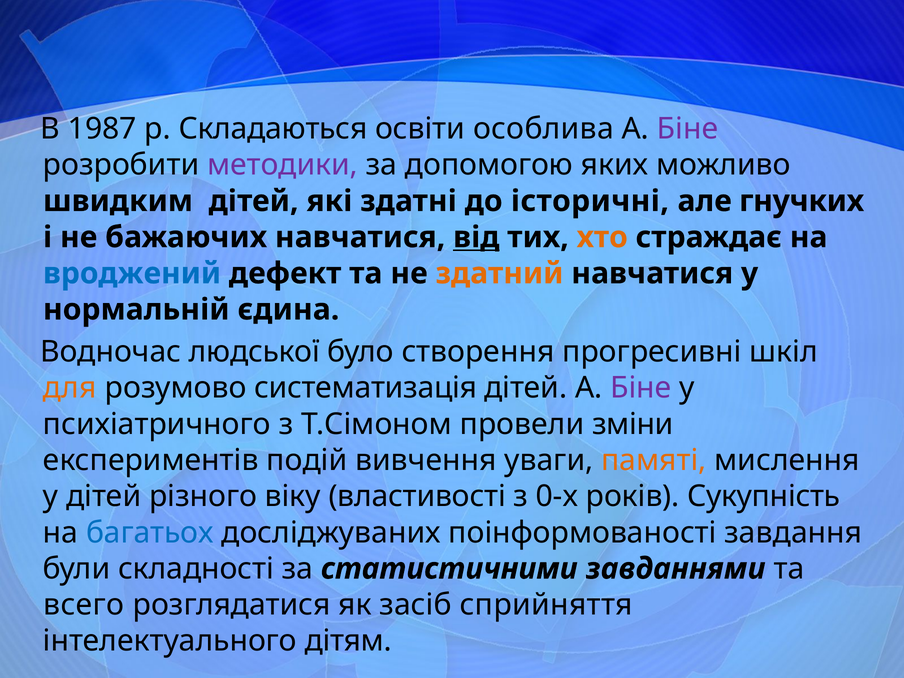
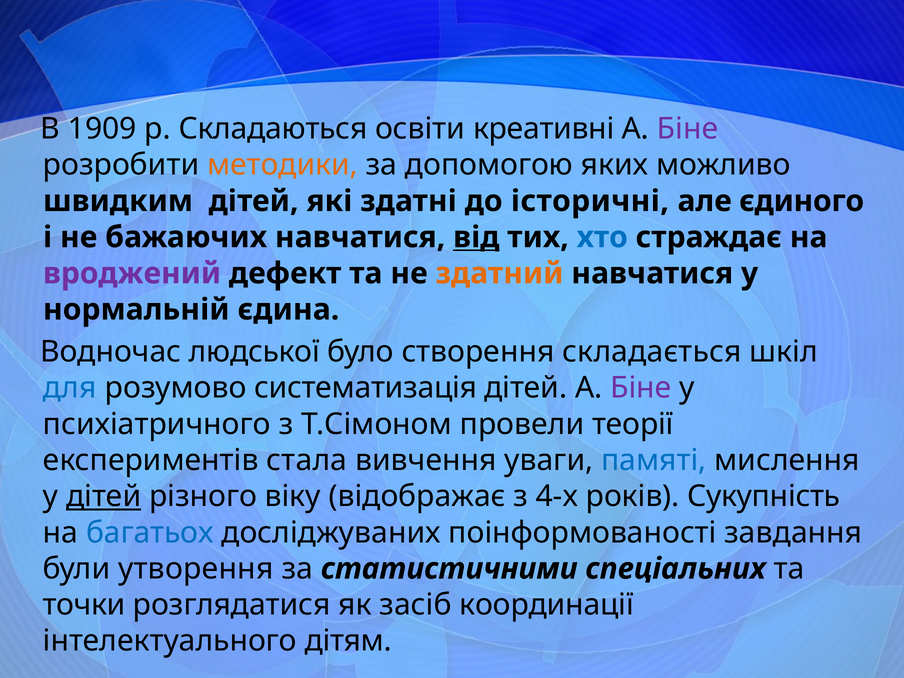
1987: 1987 -> 1909
особлива: особлива -> креативні
методики colour: purple -> orange
гнучких: гнучких -> єдиного
хто colour: orange -> blue
вроджений colour: blue -> purple
прогресивні: прогресивні -> складається
для colour: orange -> blue
зміни: зміни -> теорії
подій: подій -> стала
памяті colour: orange -> blue
дітей at (104, 496) underline: none -> present
властивості: властивості -> відображає
0-х: 0-х -> 4-х
складності: складності -> утворення
завданнями: завданнями -> спеціальних
всего: всего -> точки
сприйняття: сприйняття -> координації
